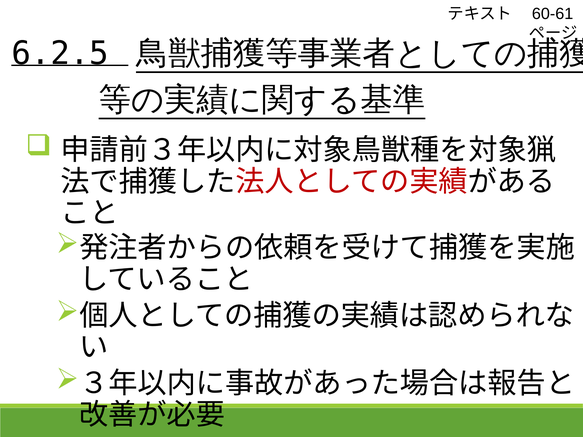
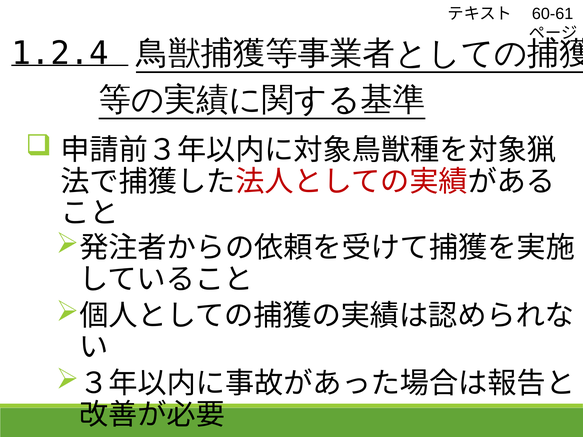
6.2.5: 6.2.5 -> 1.2.4
